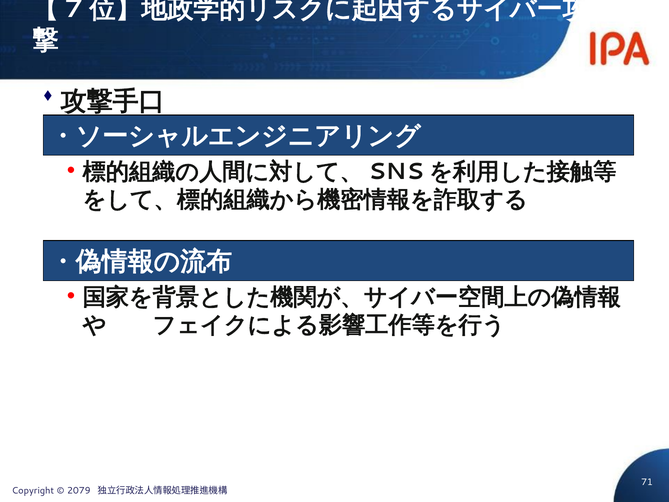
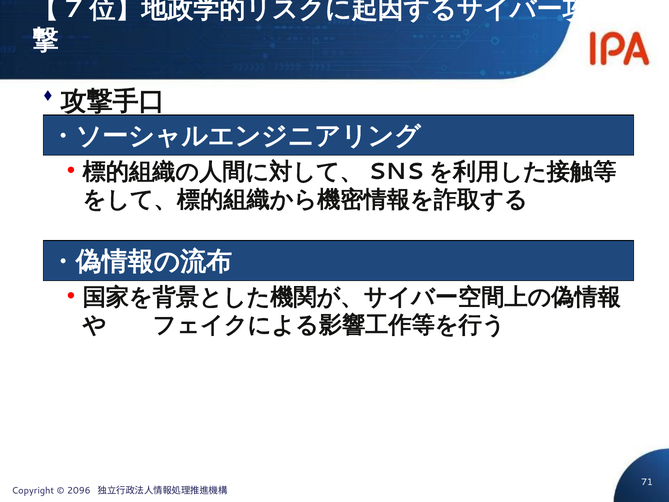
2079: 2079 -> 2096
